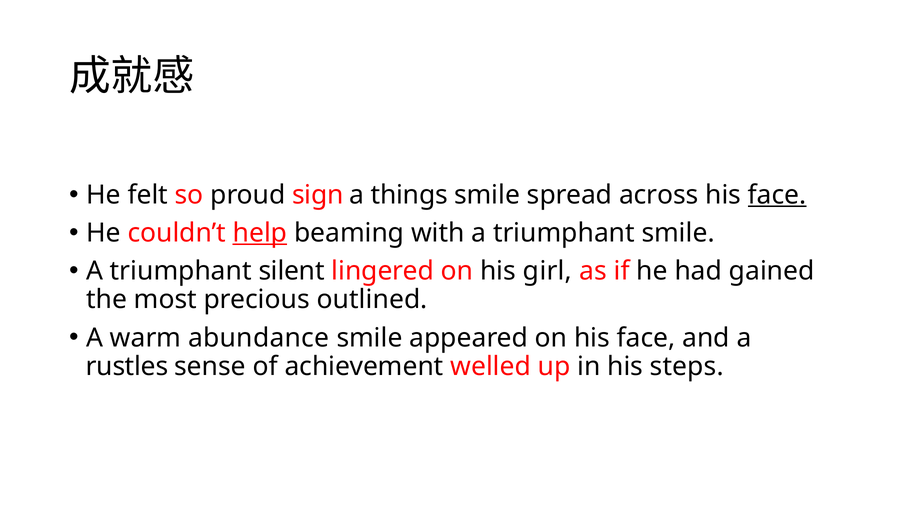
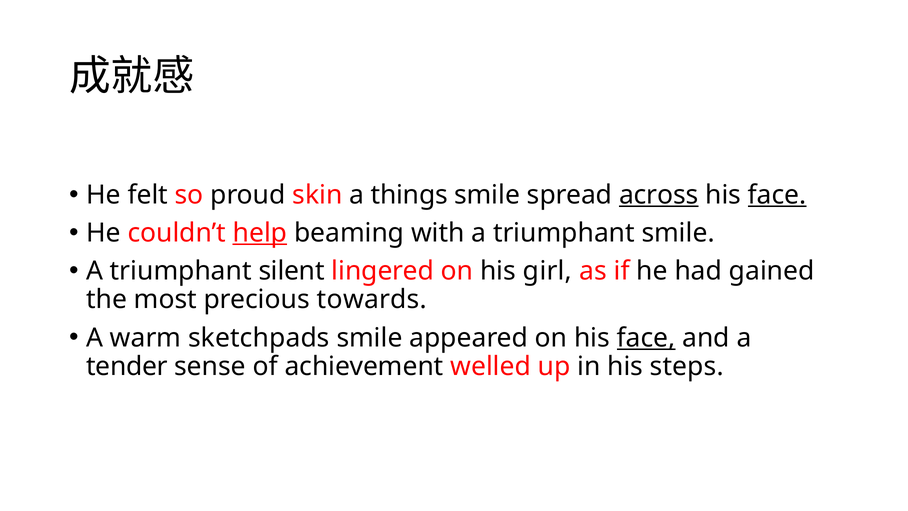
sign: sign -> skin
across underline: none -> present
outlined: outlined -> towards
abundance: abundance -> sketchpads
face at (646, 338) underline: none -> present
rustles: rustles -> tender
